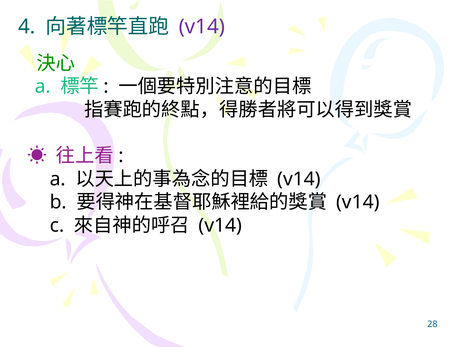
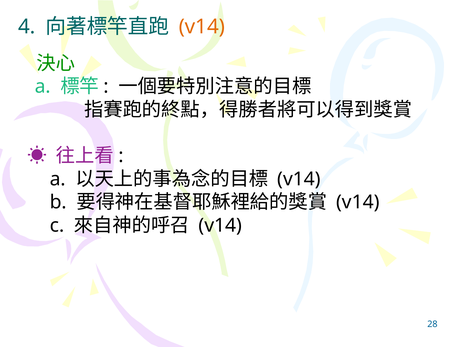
v14 at (202, 27) colour: purple -> orange
